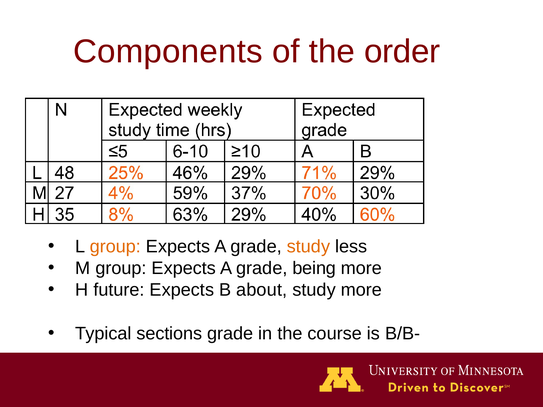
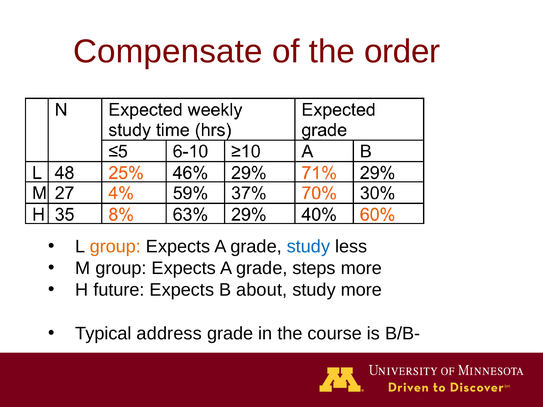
Components: Components -> Compensate
study at (308, 247) colour: orange -> blue
being: being -> steps
sections: sections -> address
